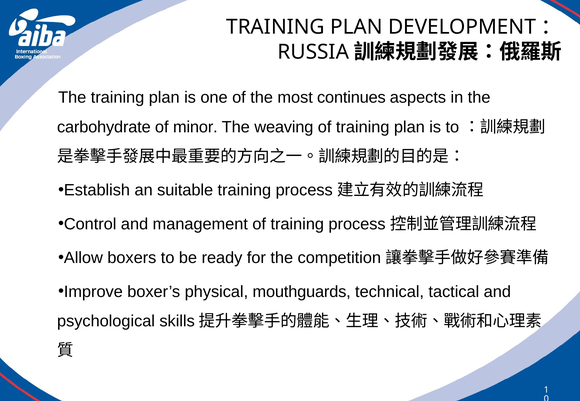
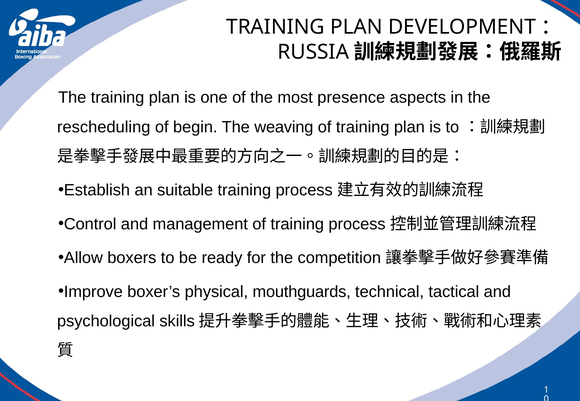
continues: continues -> presence
carbohydrate: carbohydrate -> rescheduling
minor: minor -> begin
